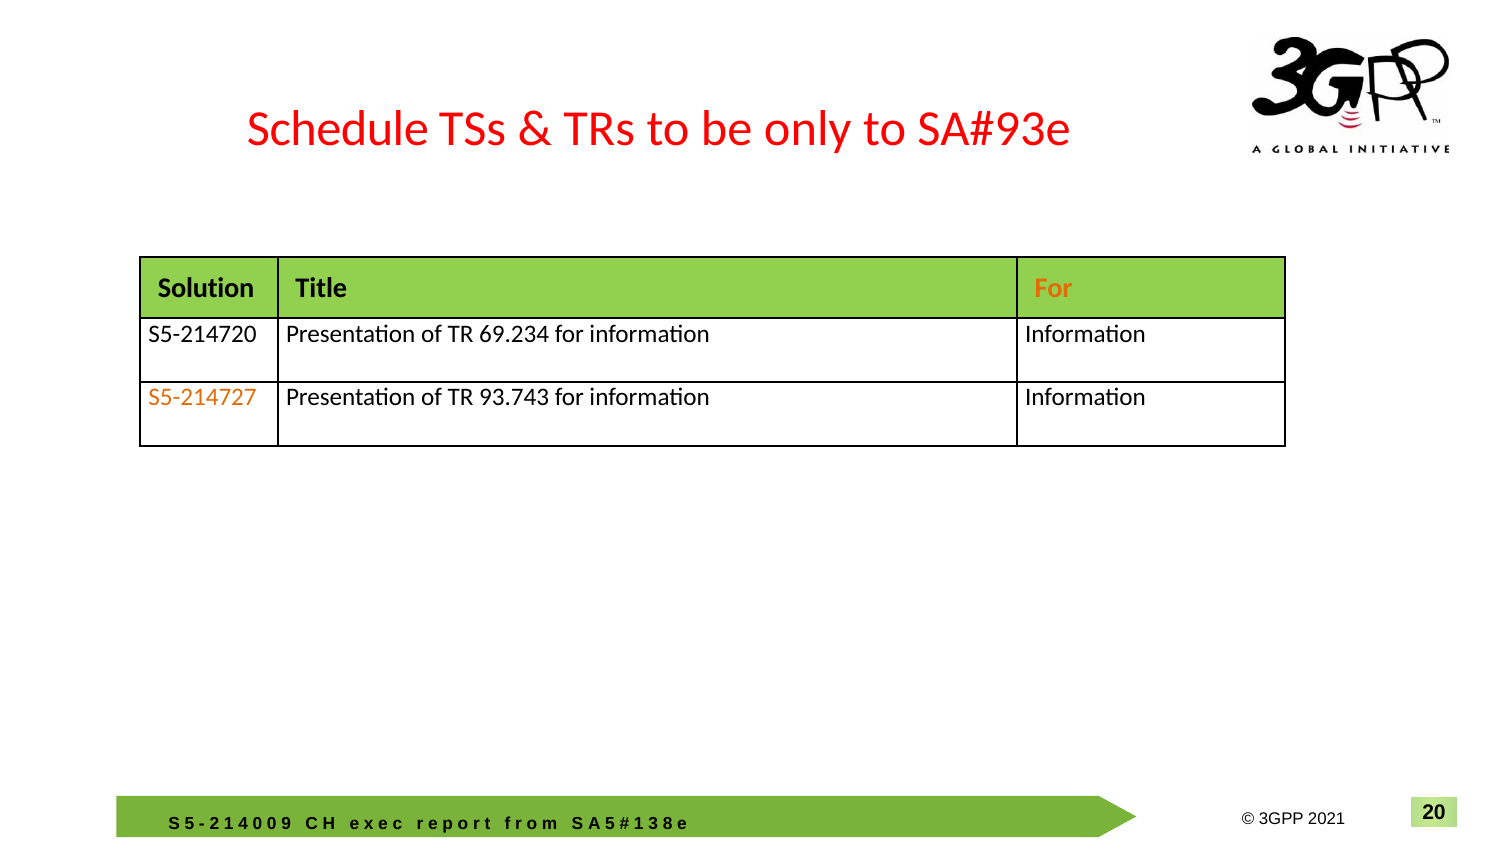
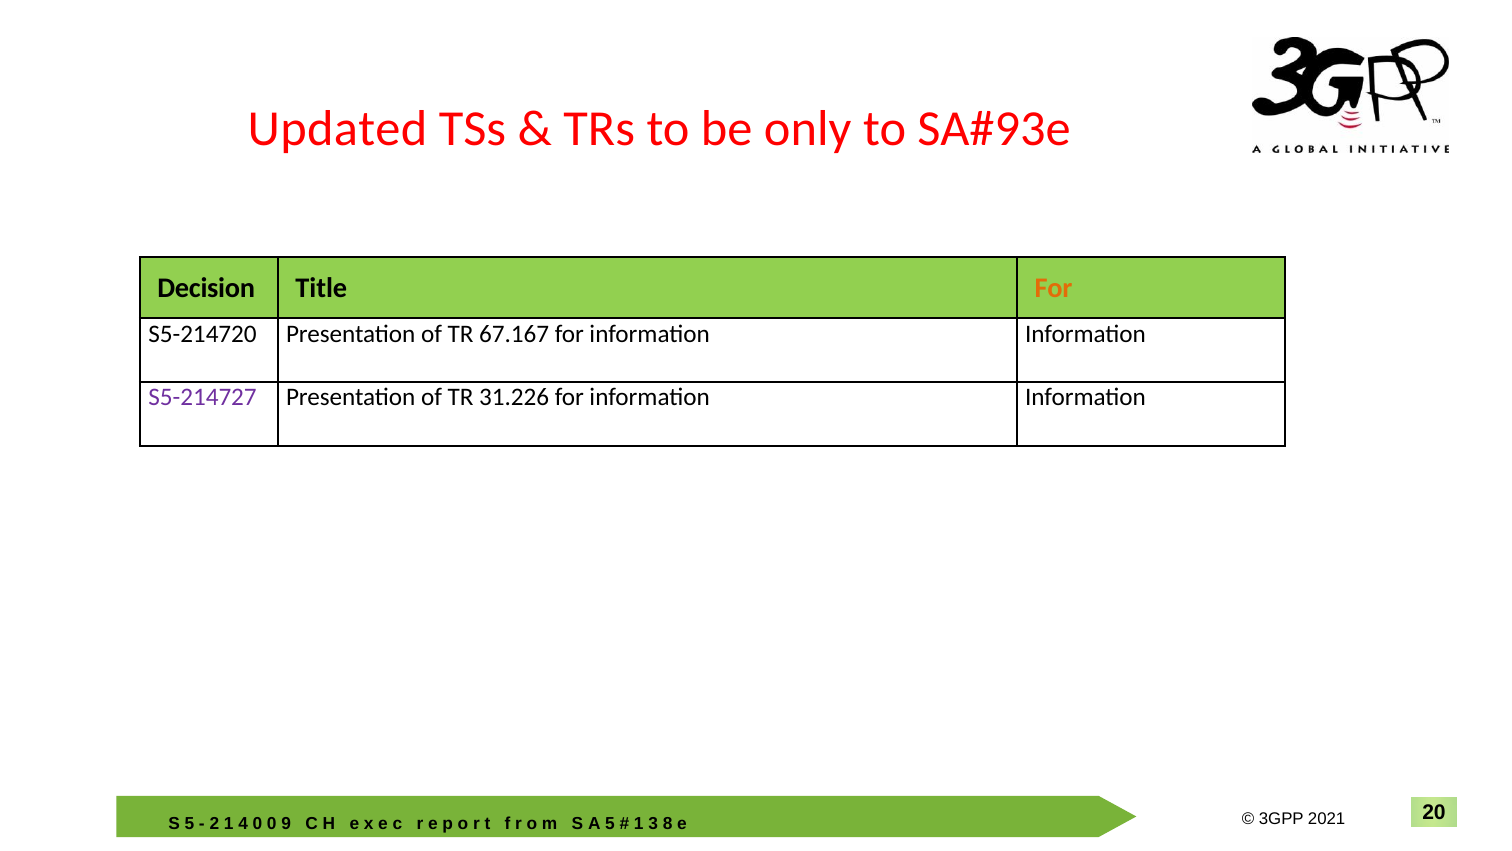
Schedule: Schedule -> Updated
Solution: Solution -> Decision
69.234: 69.234 -> 67.167
S5-214727 colour: orange -> purple
93.743: 93.743 -> 31.226
